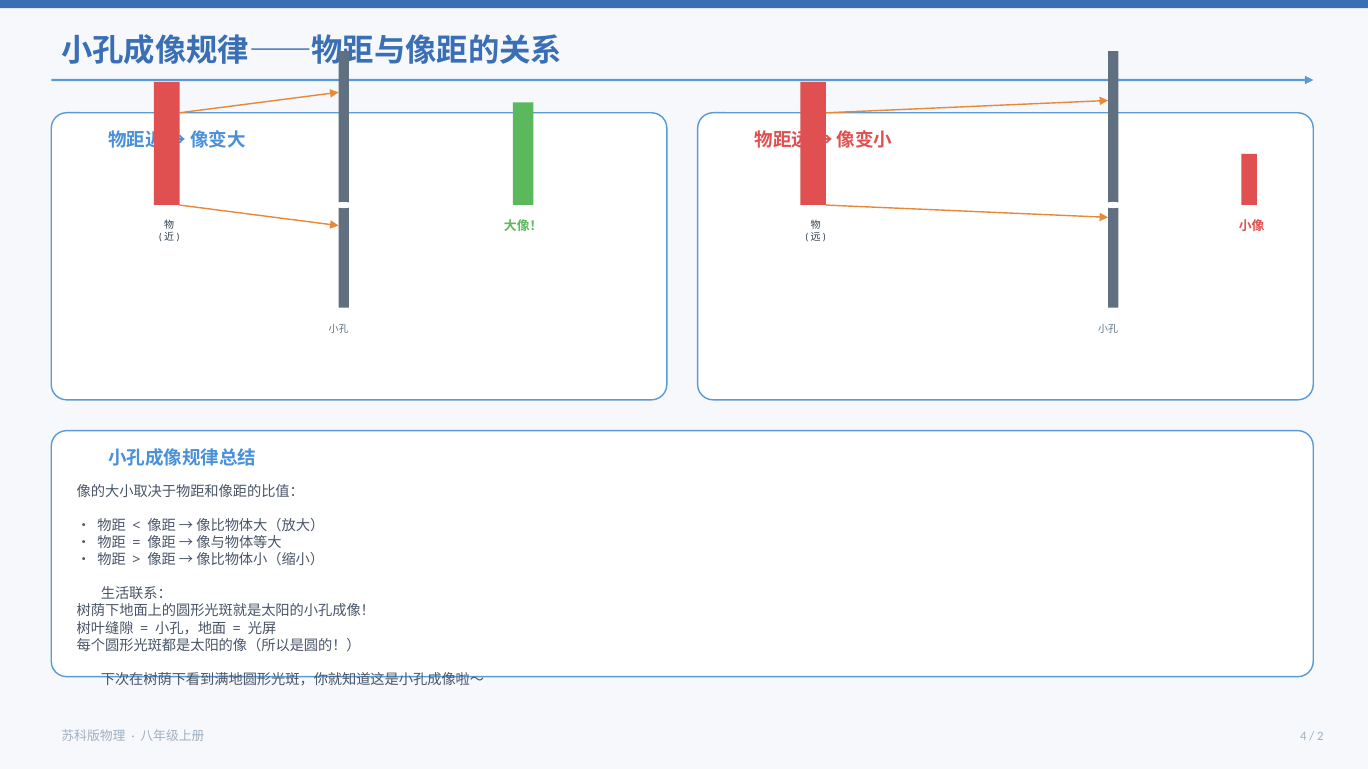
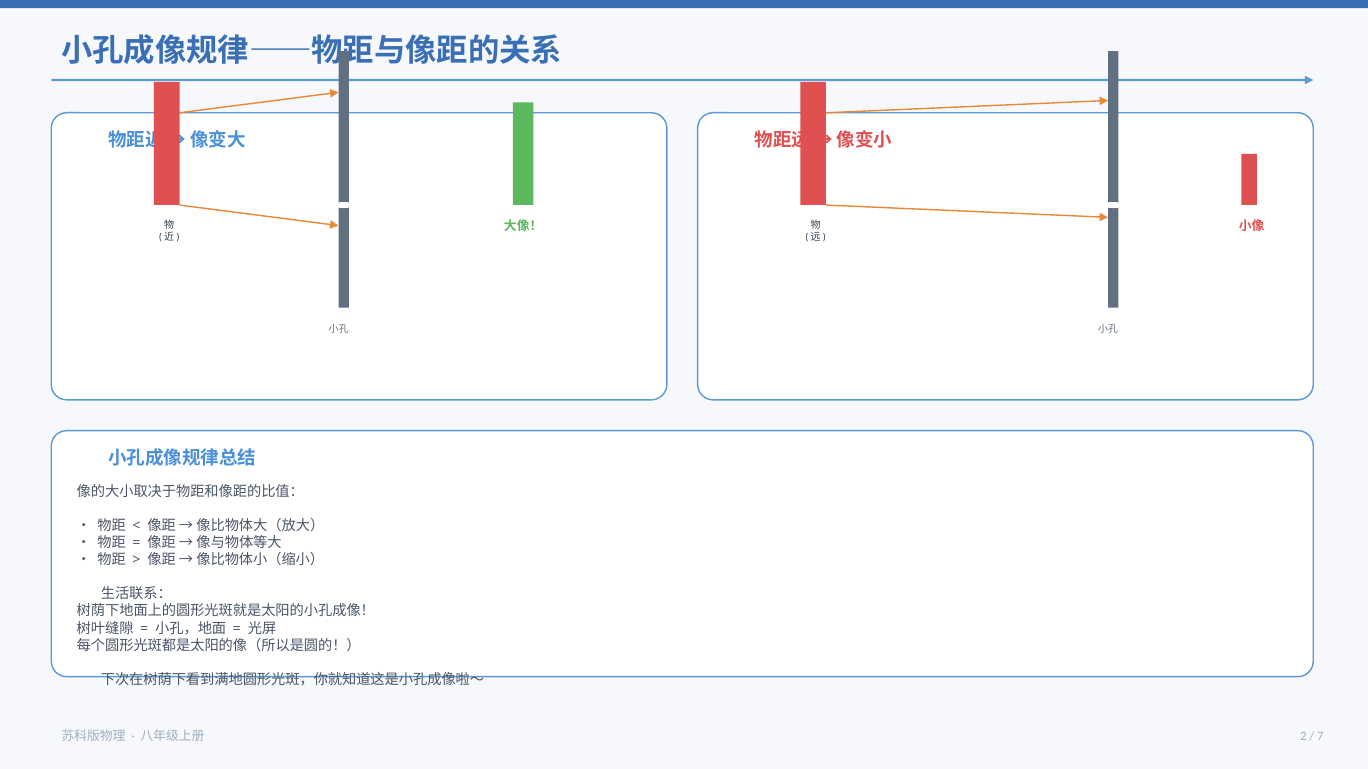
4: 4 -> 2
2: 2 -> 7
